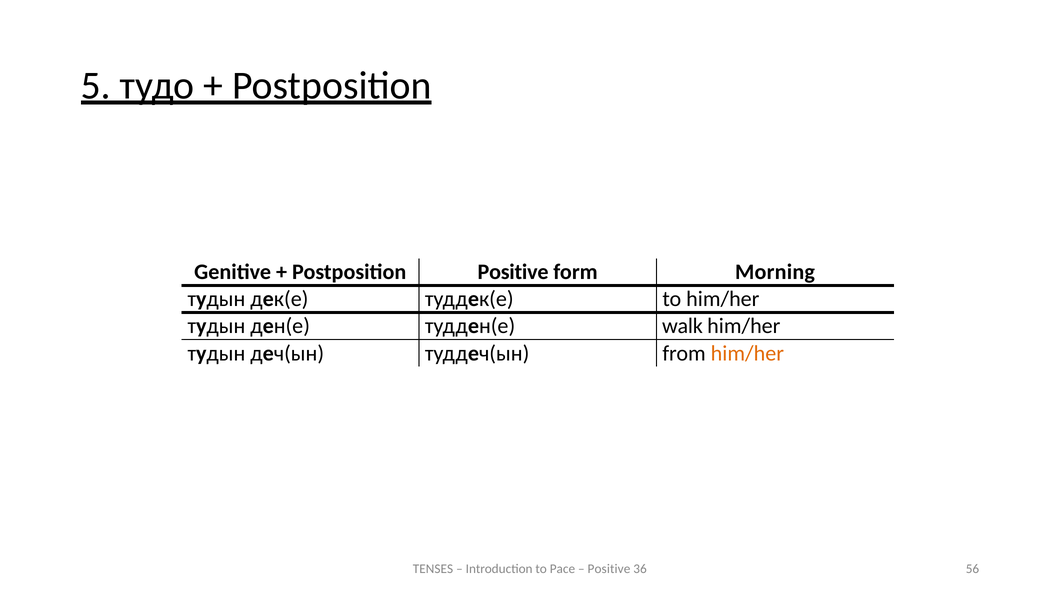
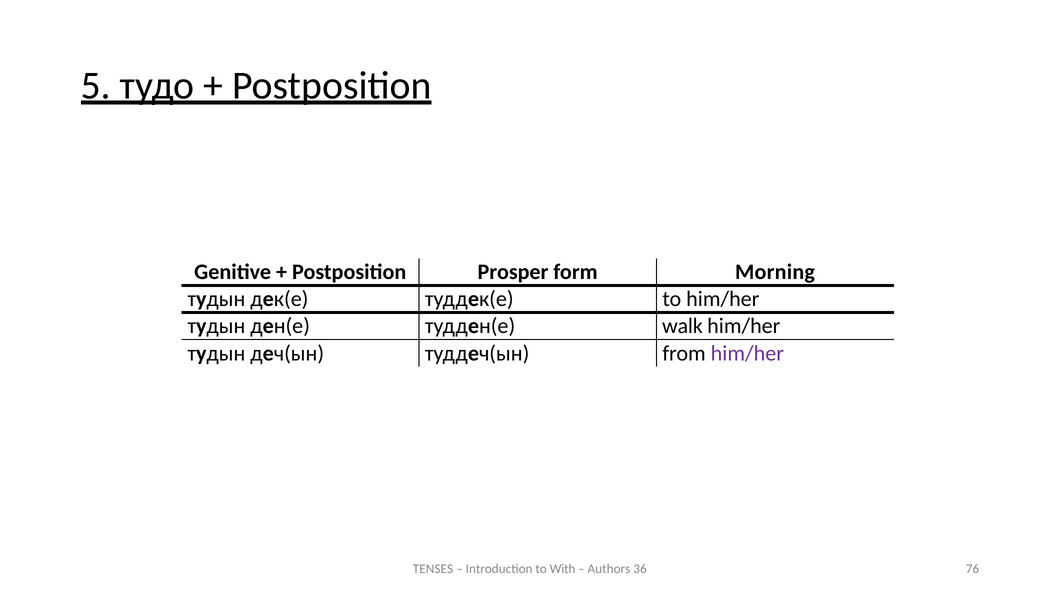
Positive at (513, 272): Positive -> Prosper
him/her at (747, 353) colour: orange -> purple
Pace: Pace -> With
Positive at (609, 569): Positive -> Authors
56: 56 -> 76
